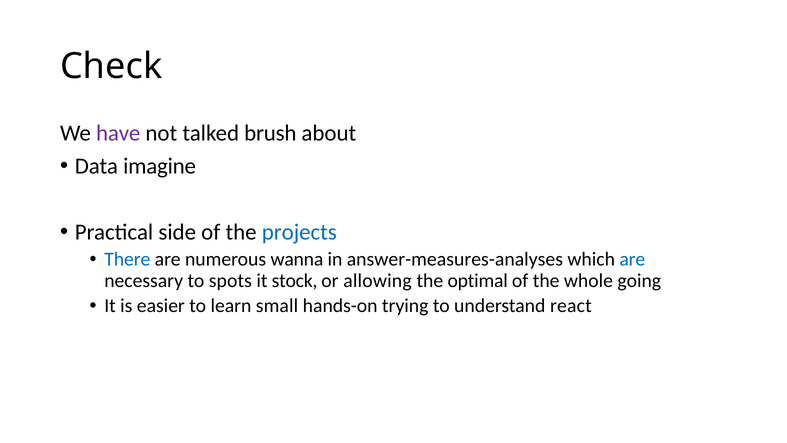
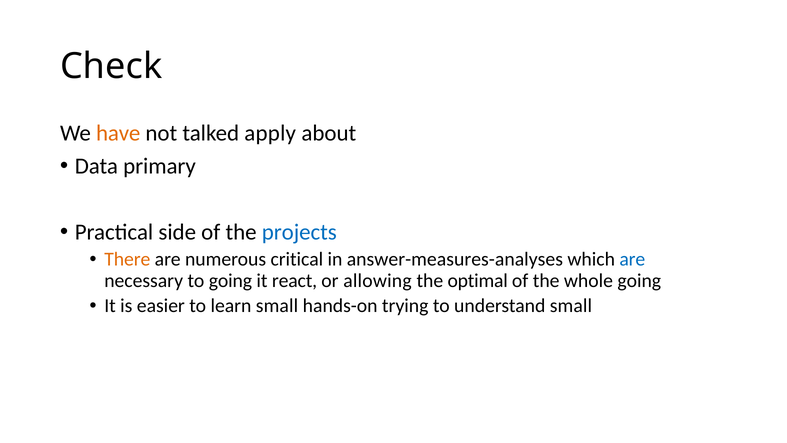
have colour: purple -> orange
brush: brush -> apply
imagine: imagine -> primary
There colour: blue -> orange
wanna: wanna -> critical
to spots: spots -> going
stock: stock -> react
understand react: react -> small
